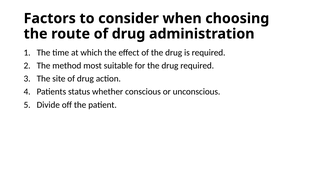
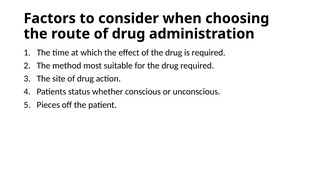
Divide: Divide -> Pieces
